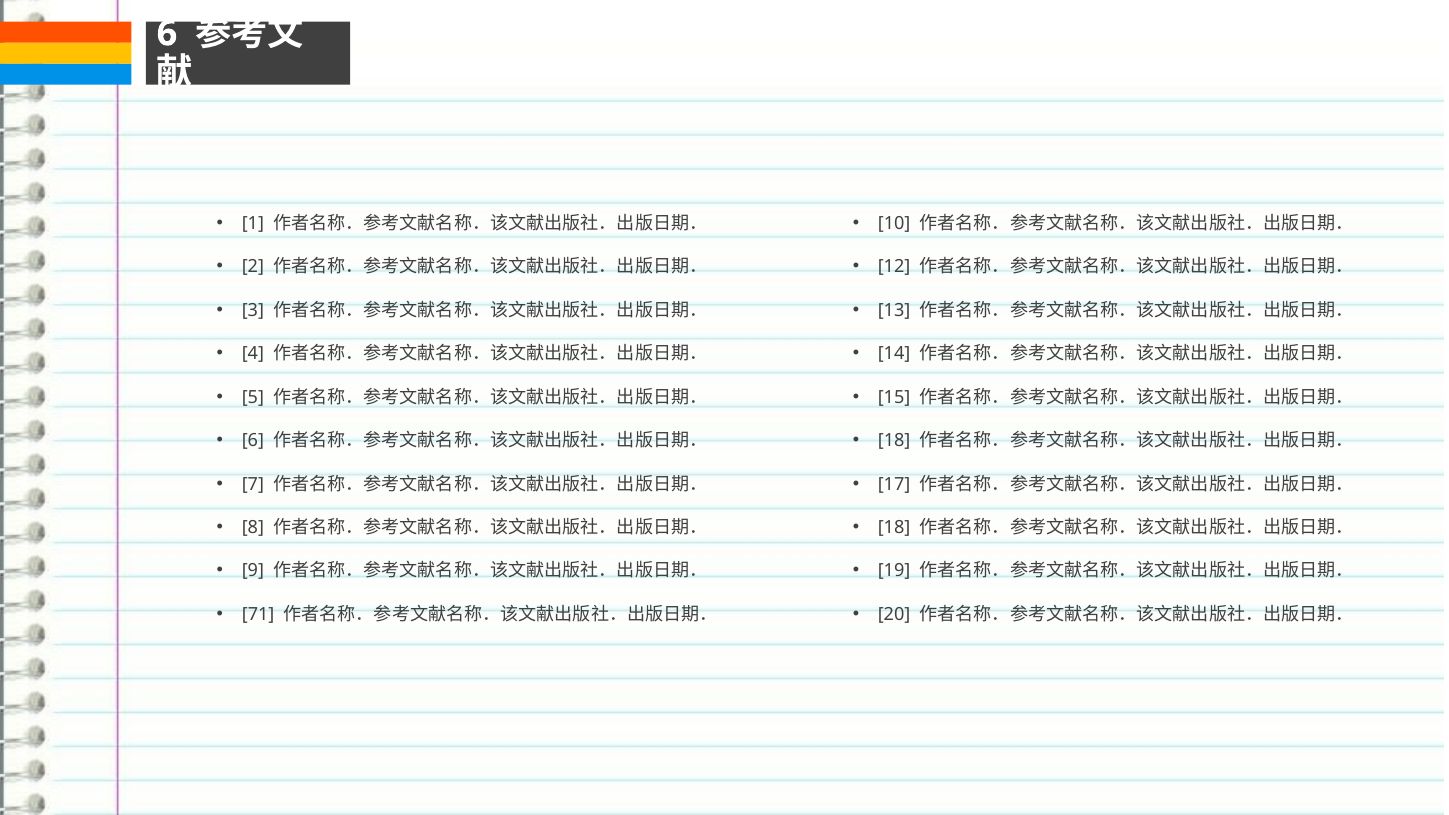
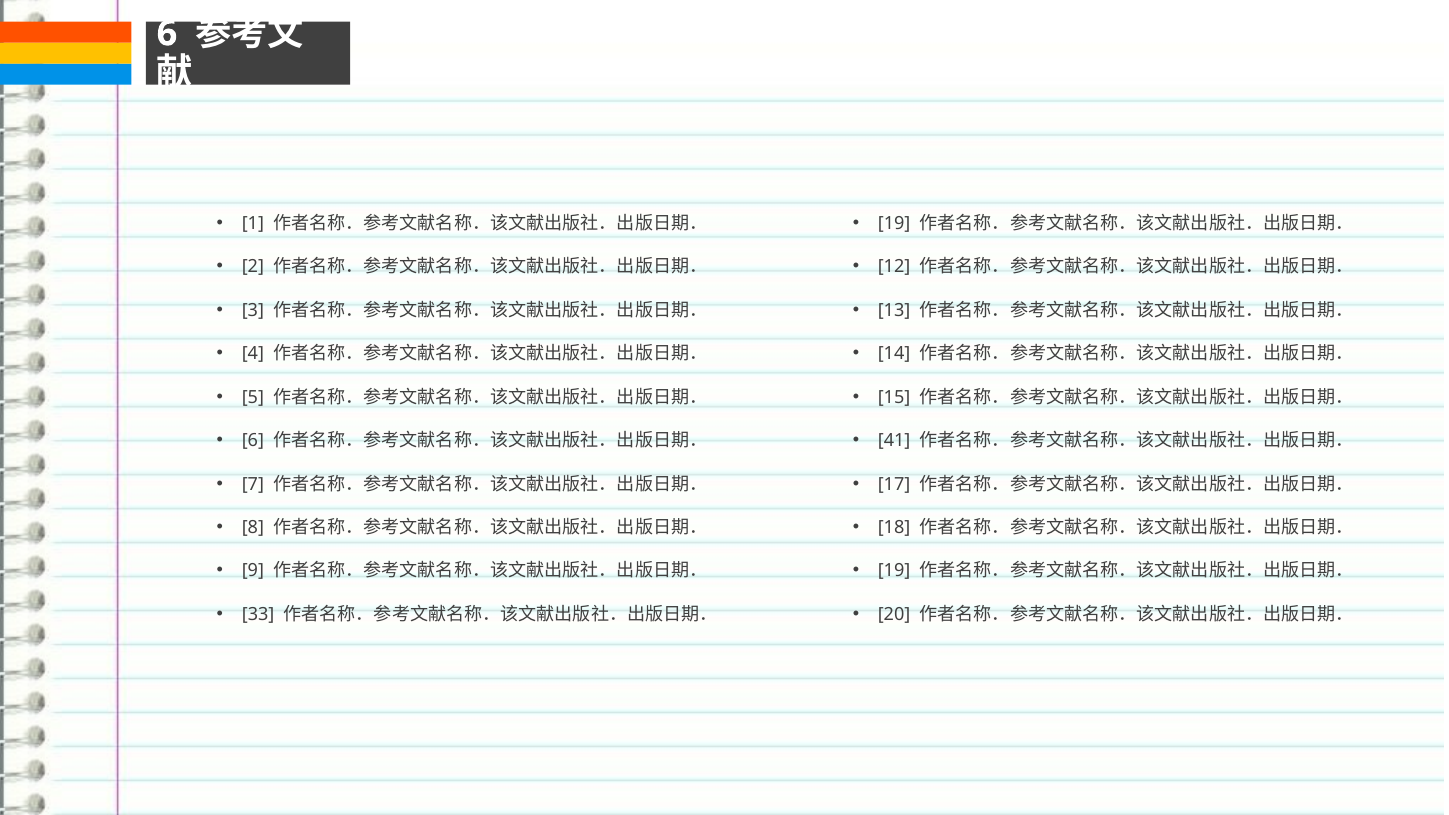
10 at (894, 223): 10 -> 19
18 at (894, 441): 18 -> 41
71: 71 -> 33
